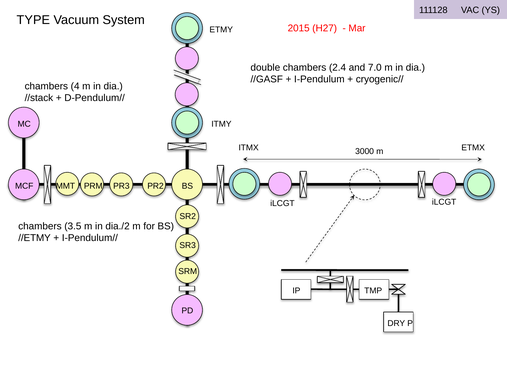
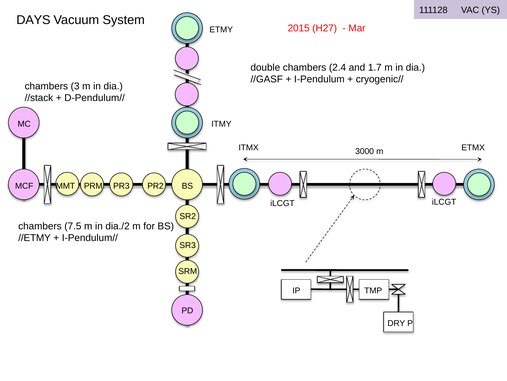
TYPE: TYPE -> DAYS
7.0: 7.0 -> 1.7
4: 4 -> 3
3.5: 3.5 -> 7.5
